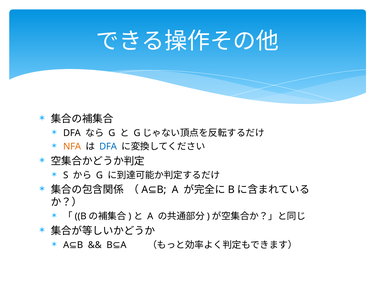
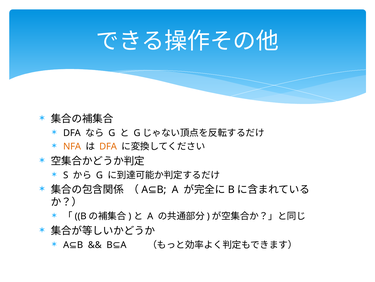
DFA at (108, 146) colour: blue -> orange
